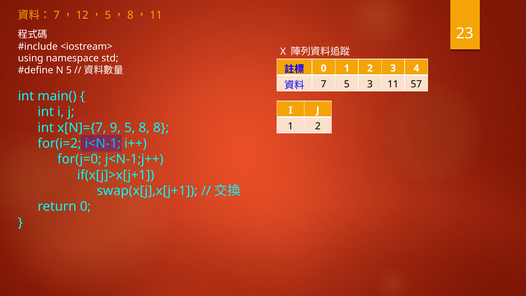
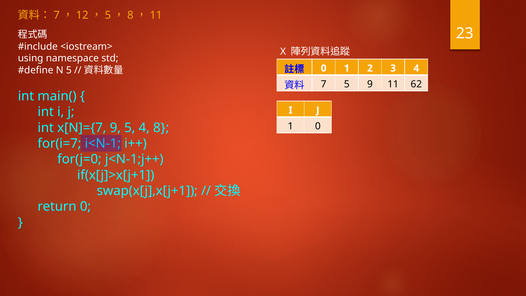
5 3: 3 -> 9
57: 57 -> 62
2 at (318, 126): 2 -> 0
5 8: 8 -> 4
for(i=2: for(i=2 -> for(i=7
